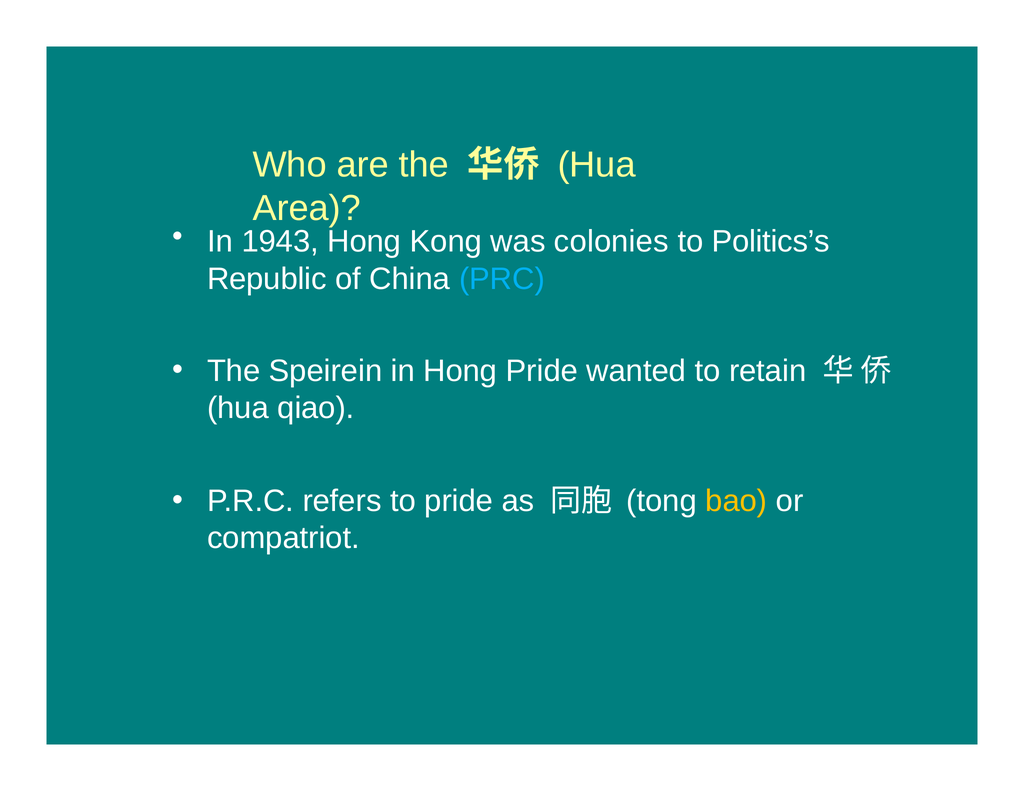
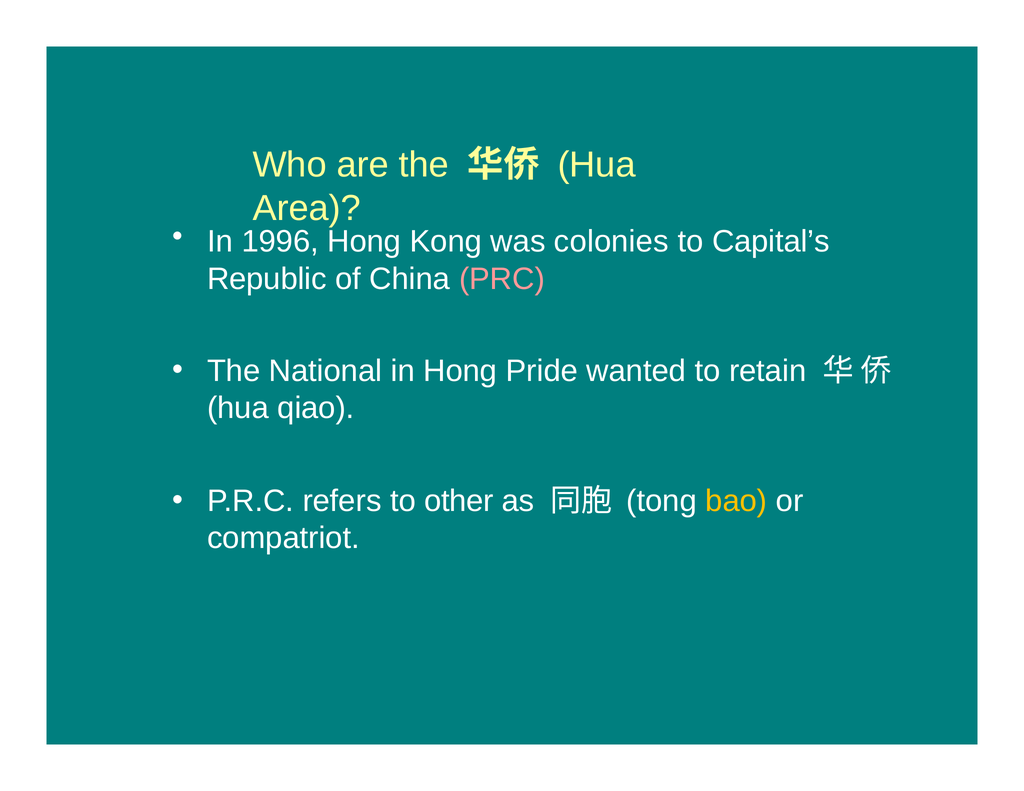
1943: 1943 -> 1996
Politics’s: Politics’s -> Capital’s
PRC colour: light blue -> pink
Speirein: Speirein -> National
to pride: pride -> other
